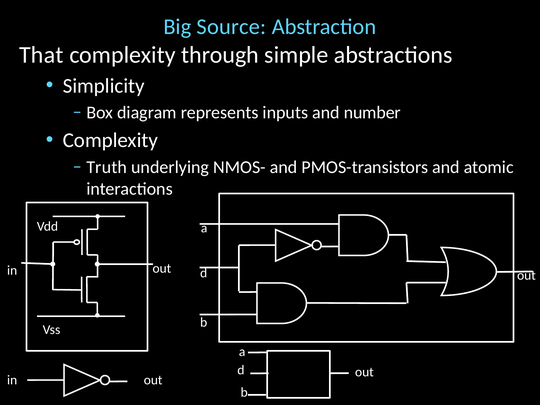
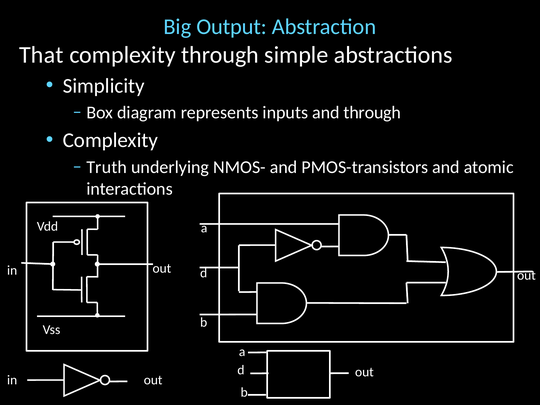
Source: Source -> Output
and number: number -> through
